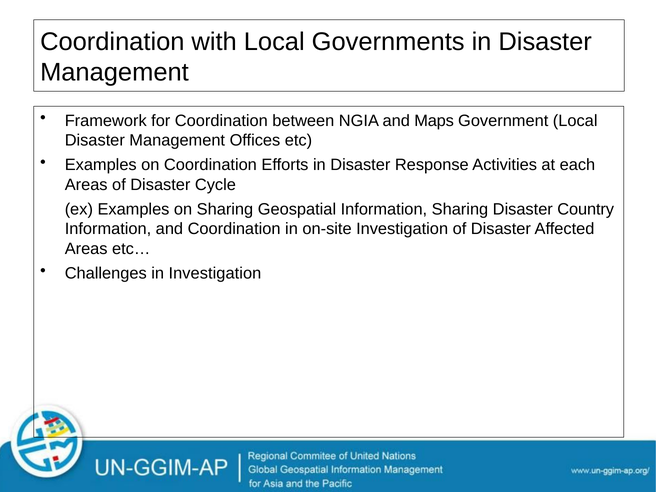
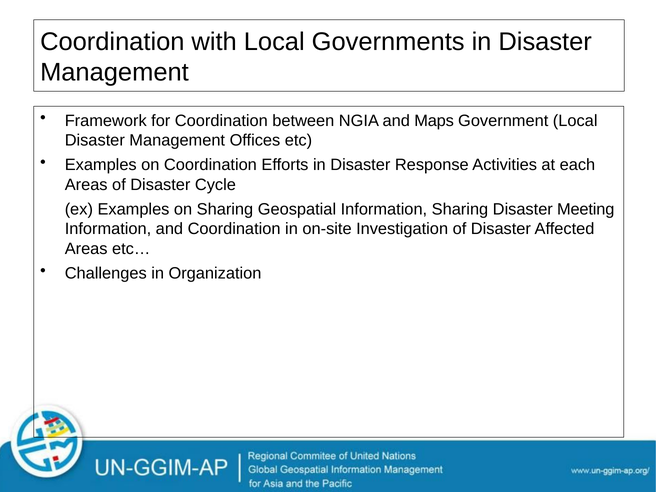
Country: Country -> Meeting
in Investigation: Investigation -> Organization
